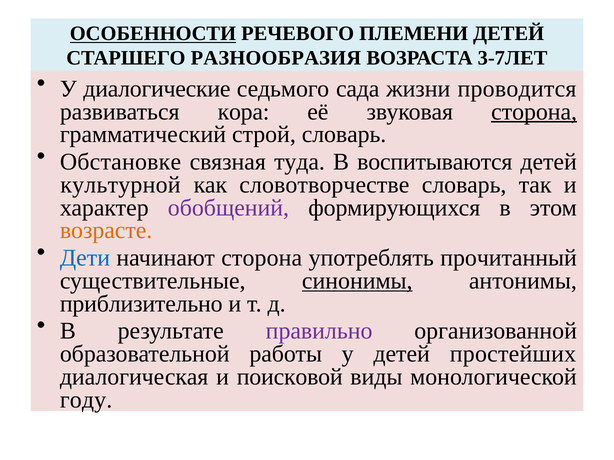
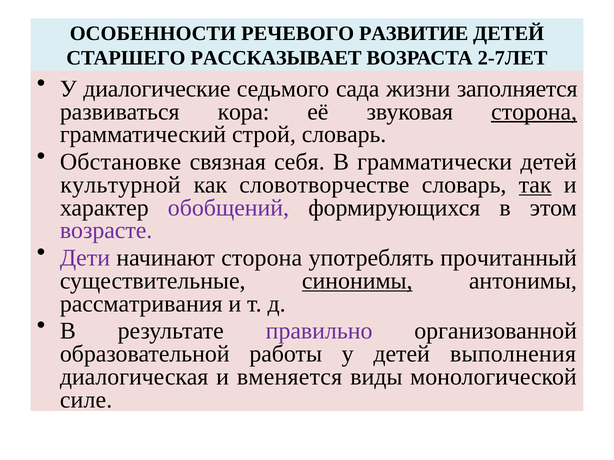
ОСОБЕННОСТИ underline: present -> none
ПЛЕМЕНИ: ПЛЕМЕНИ -> РАЗВИТИЕ
РАЗНООБРАЗИЯ: РАЗНООБРАЗИЯ -> РАССКАЗЫВАЕТ
3-7ЛЕТ: 3-7ЛЕТ -> 2-7ЛЕТ
проводится: проводится -> заполняется
туда: туда -> себя
воспитываются: воспитываются -> грамматически
так underline: none -> present
возрасте colour: orange -> purple
Дети colour: blue -> purple
приблизительно: приблизительно -> рассматривания
простейших: простейших -> выполнения
поисковой: поисковой -> вменяется
году: году -> силе
